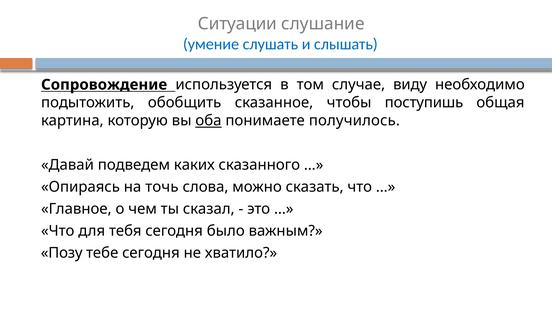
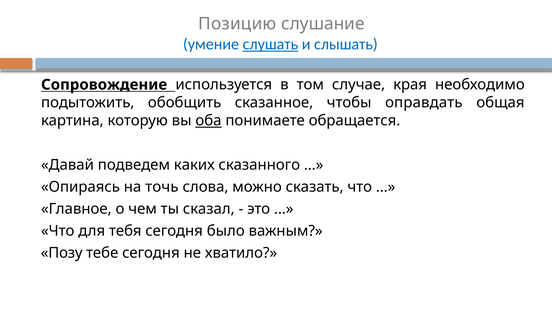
Ситуации: Ситуации -> Позицию
слушать underline: none -> present
виду: виду -> края
поступишь: поступишь -> оправдать
получилось: получилось -> обращается
